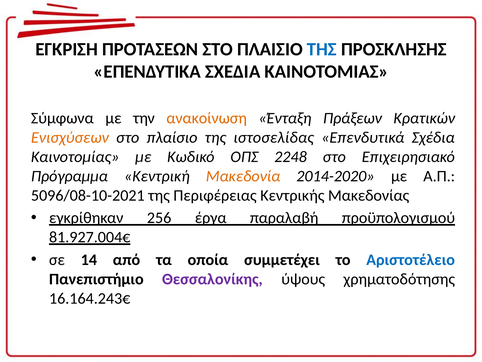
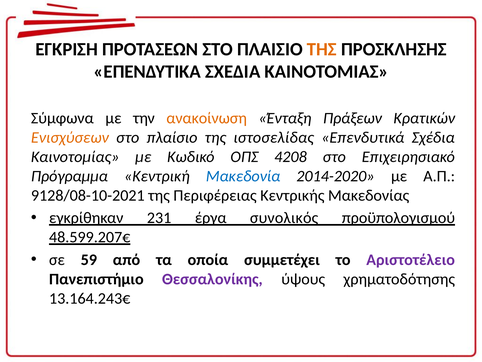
ΤΗΣ at (322, 49) colour: blue -> orange
2248: 2248 -> 4208
Μακεδονία colour: orange -> blue
5096/08-10-2021: 5096/08-10-2021 -> 9128/08-10-2021
256: 256 -> 231
παραλαβή: παραλαβή -> συνολικός
81.927.004€: 81.927.004€ -> 48.599.207€
14: 14 -> 59
Αριστοτέλειο colour: blue -> purple
16.164.243€: 16.164.243€ -> 13.164.243€
